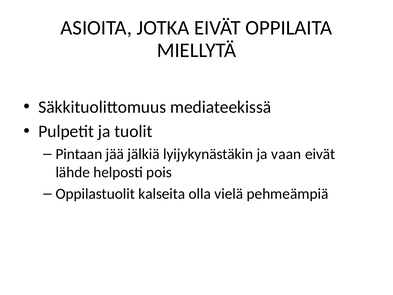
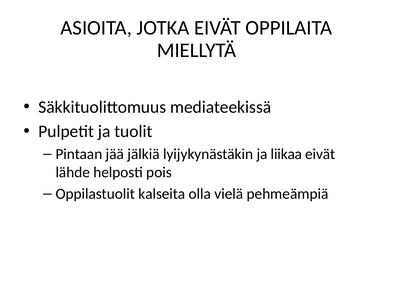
vaan: vaan -> liikaa
